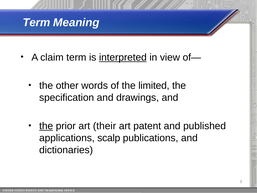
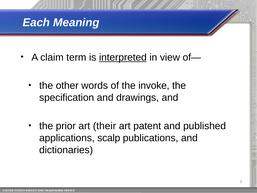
Term at (36, 23): Term -> Each
limited: limited -> invoke
the at (46, 126) underline: present -> none
